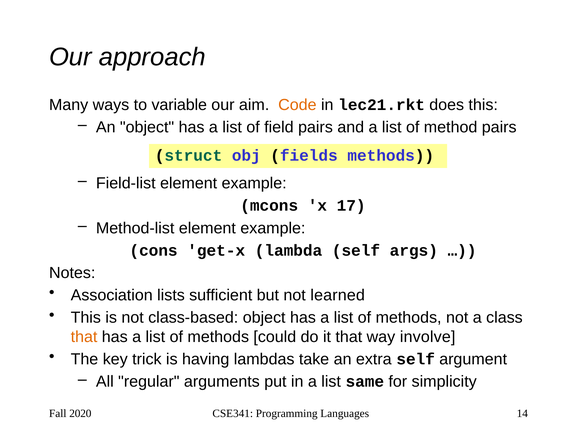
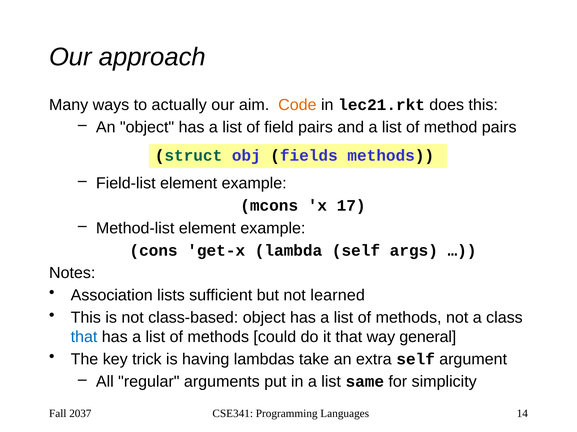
variable: variable -> actually
that at (84, 337) colour: orange -> blue
involve: involve -> general
2020: 2020 -> 2037
